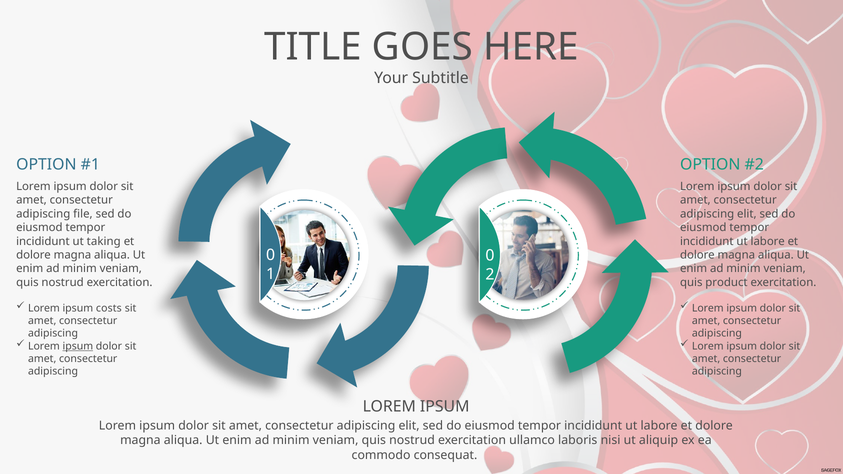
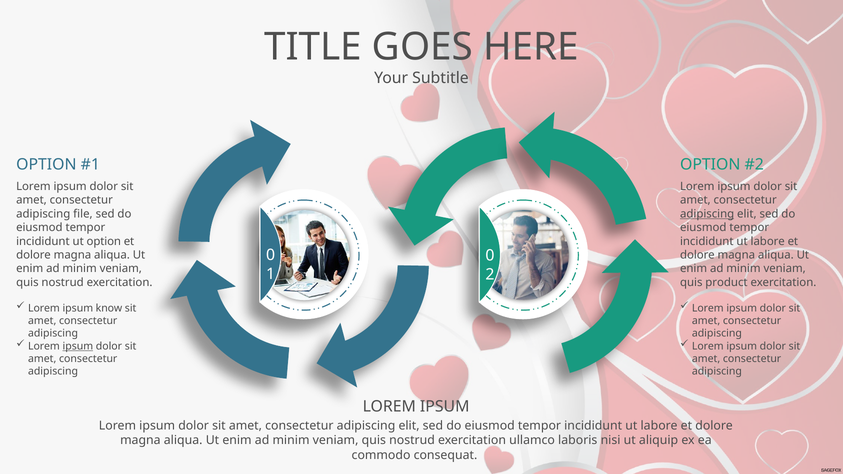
adipiscing at (707, 214) underline: none -> present
ut taking: taking -> option
costs: costs -> know
